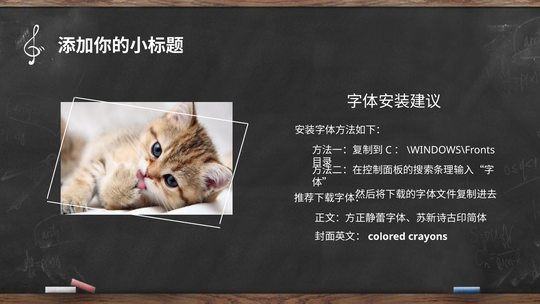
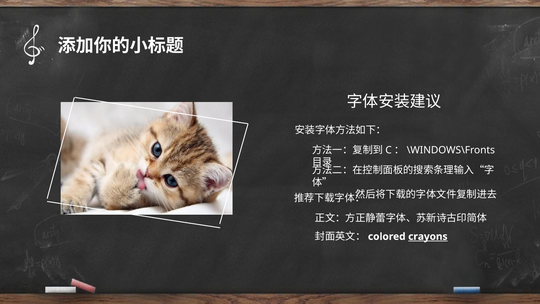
crayons underline: none -> present
